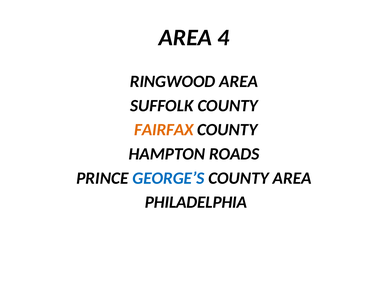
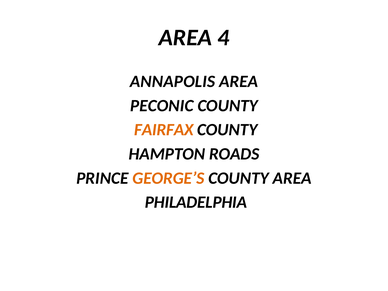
RINGWOOD: RINGWOOD -> ANNAPOLIS
SUFFOLK: SUFFOLK -> PECONIC
GEORGE’S colour: blue -> orange
